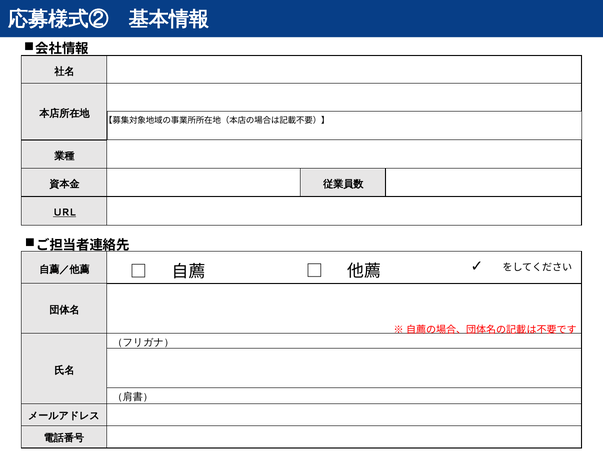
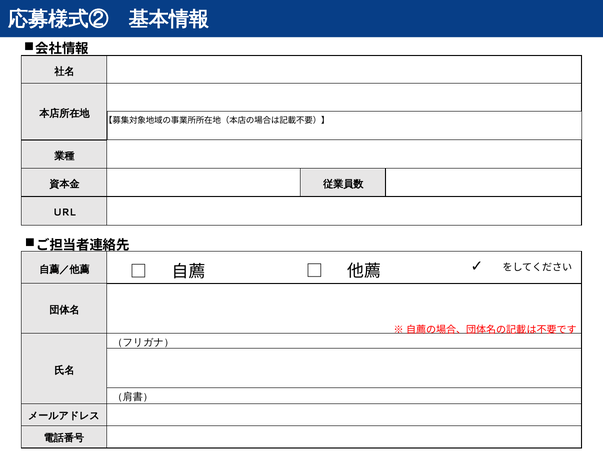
URL underline: present -> none
